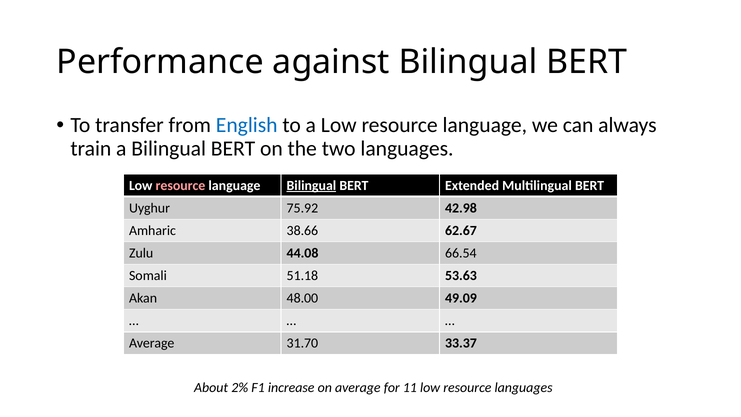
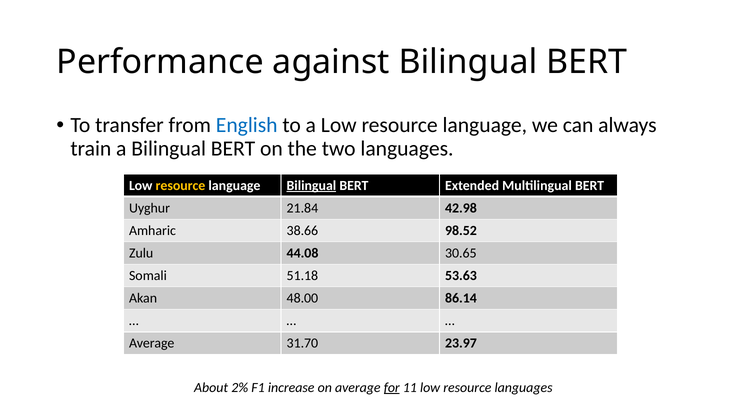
resource at (180, 185) colour: pink -> yellow
75.92: 75.92 -> 21.84
62.67: 62.67 -> 98.52
66.54: 66.54 -> 30.65
49.09: 49.09 -> 86.14
33.37: 33.37 -> 23.97
for underline: none -> present
